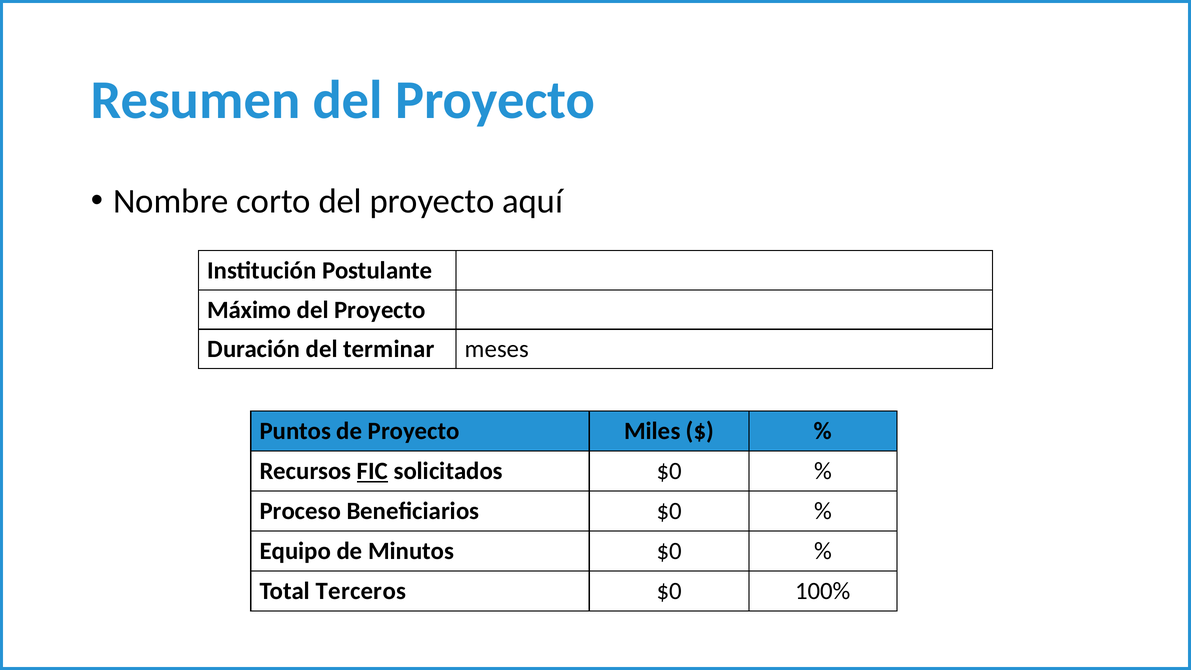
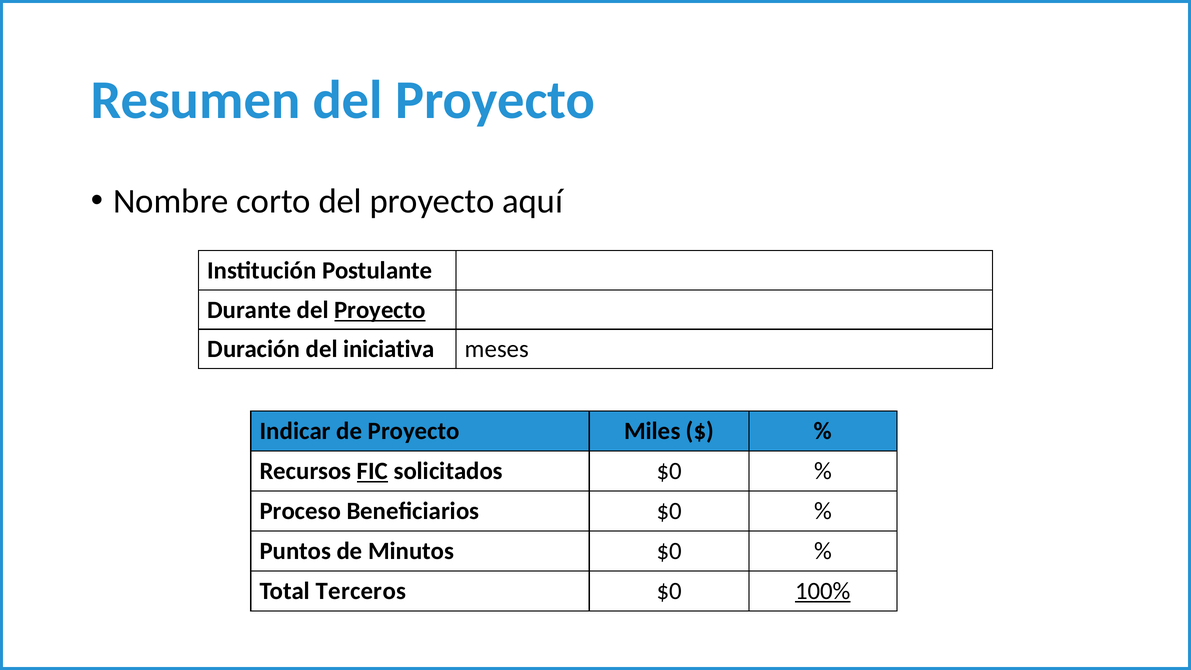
Máximo: Máximo -> Durante
Proyecto at (380, 310) underline: none -> present
terminar: terminar -> iniciativa
Puntos: Puntos -> Indicar
Equipo: Equipo -> Puntos
100% underline: none -> present
